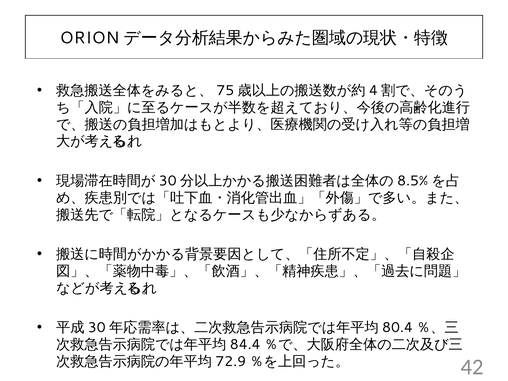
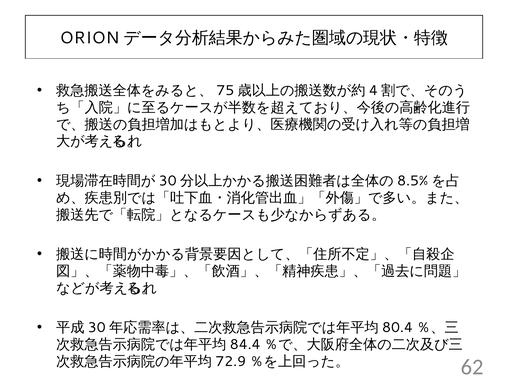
42: 42 -> 62
